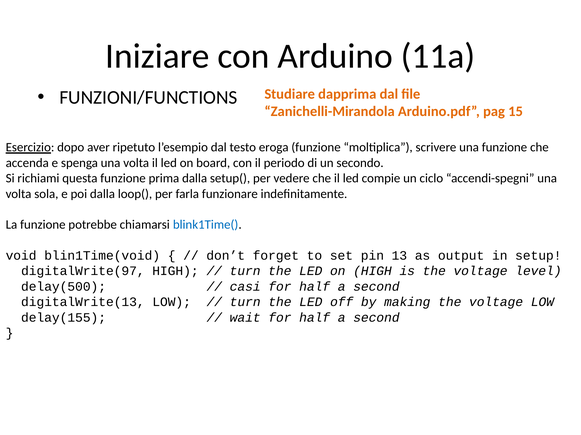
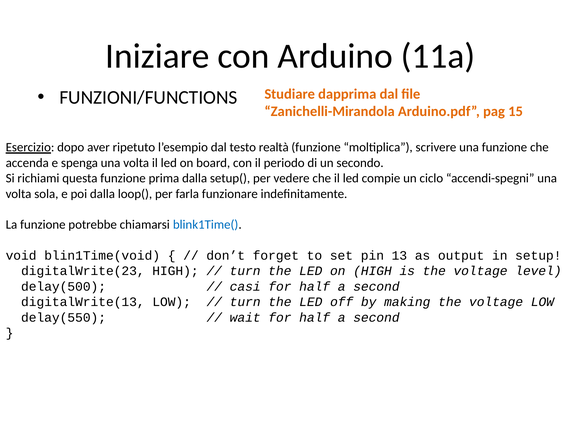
eroga: eroga -> realtà
digitalWrite(97: digitalWrite(97 -> digitalWrite(23
delay(155: delay(155 -> delay(550
